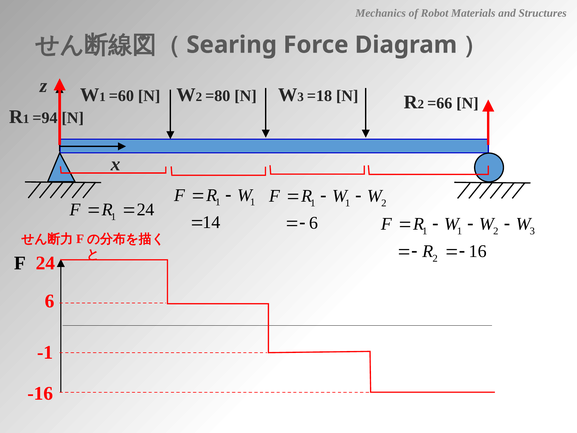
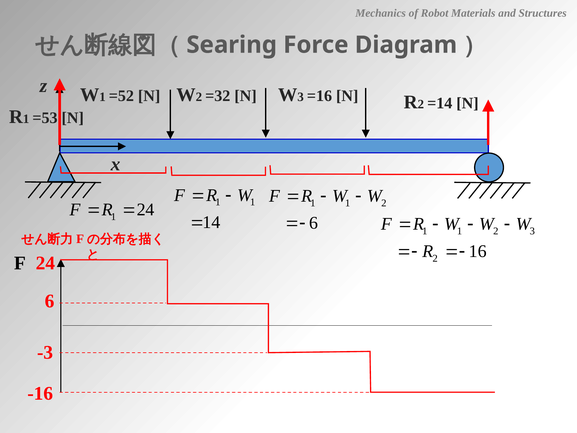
=60: =60 -> =52
=80: =80 -> =32
=18: =18 -> =16
=66: =66 -> =14
=94: =94 -> =53
-1: -1 -> -3
